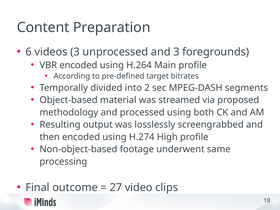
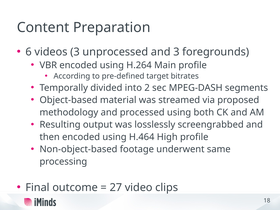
H.274: H.274 -> H.464
